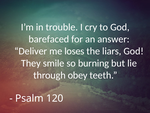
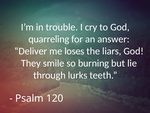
barefaced: barefaced -> quarreling
obey: obey -> lurks
